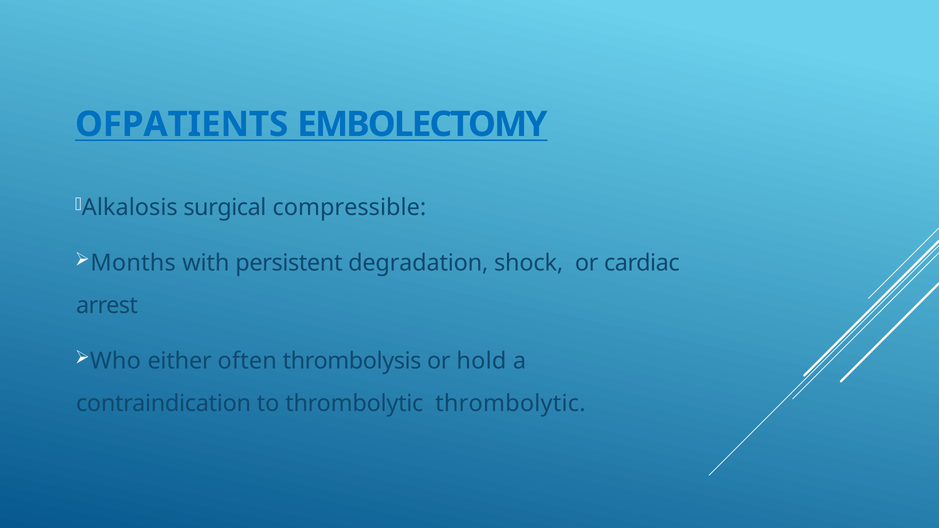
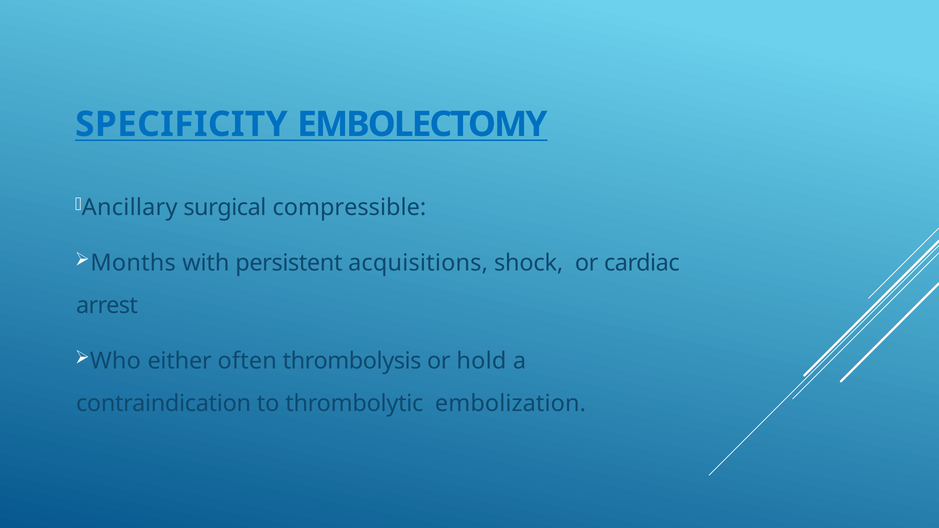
OFPATIENTS: OFPATIENTS -> SPECIFICITY
Alkalosis: Alkalosis -> Ancillary
degradation: degradation -> acquisitions
thrombolytic thrombolytic: thrombolytic -> embolization
